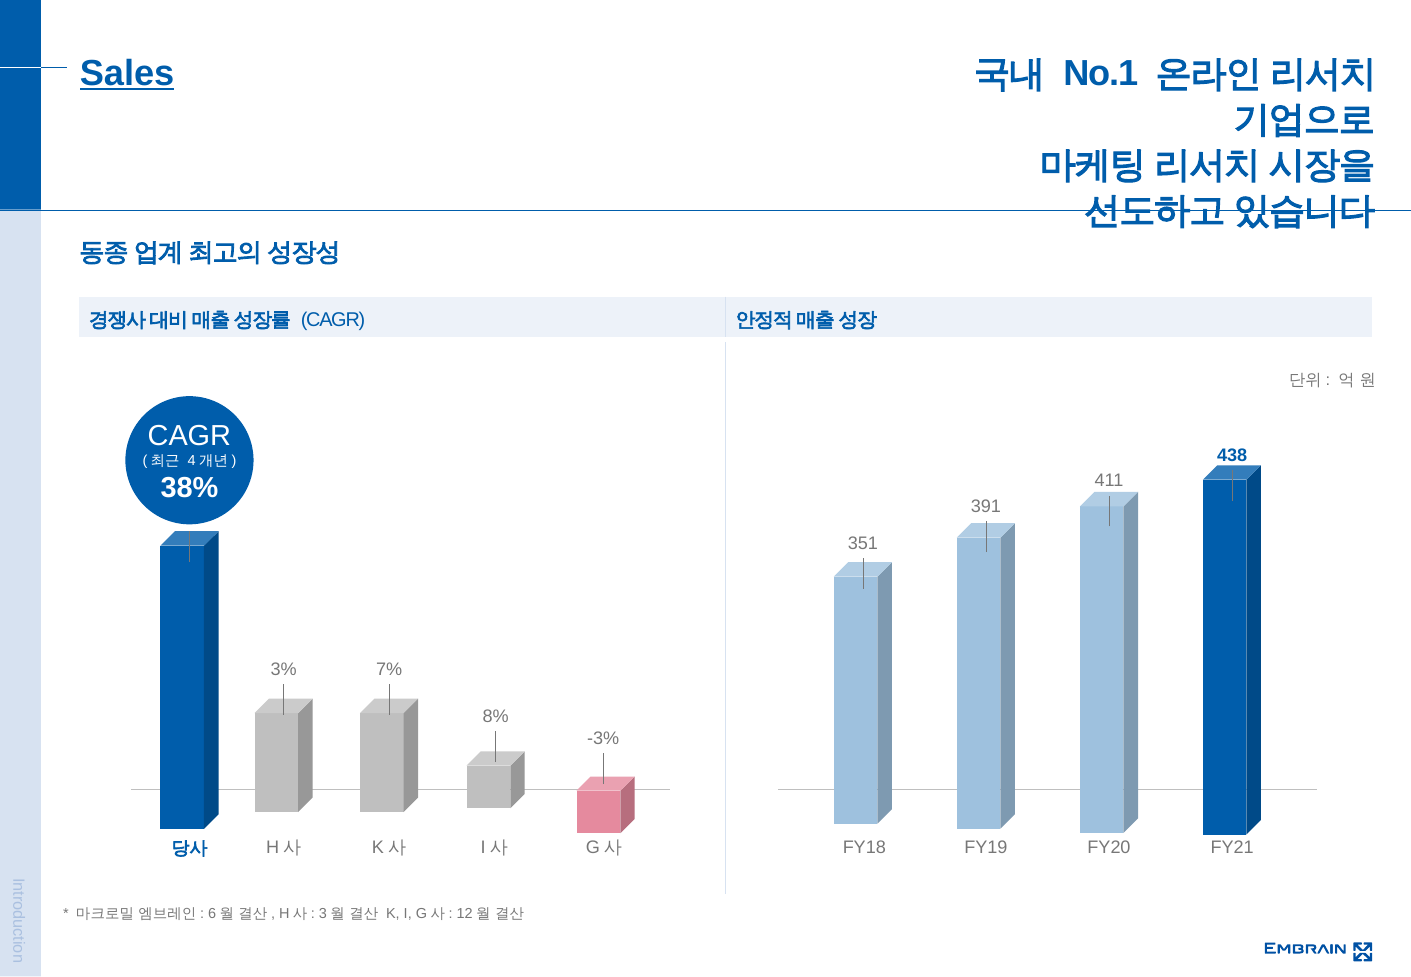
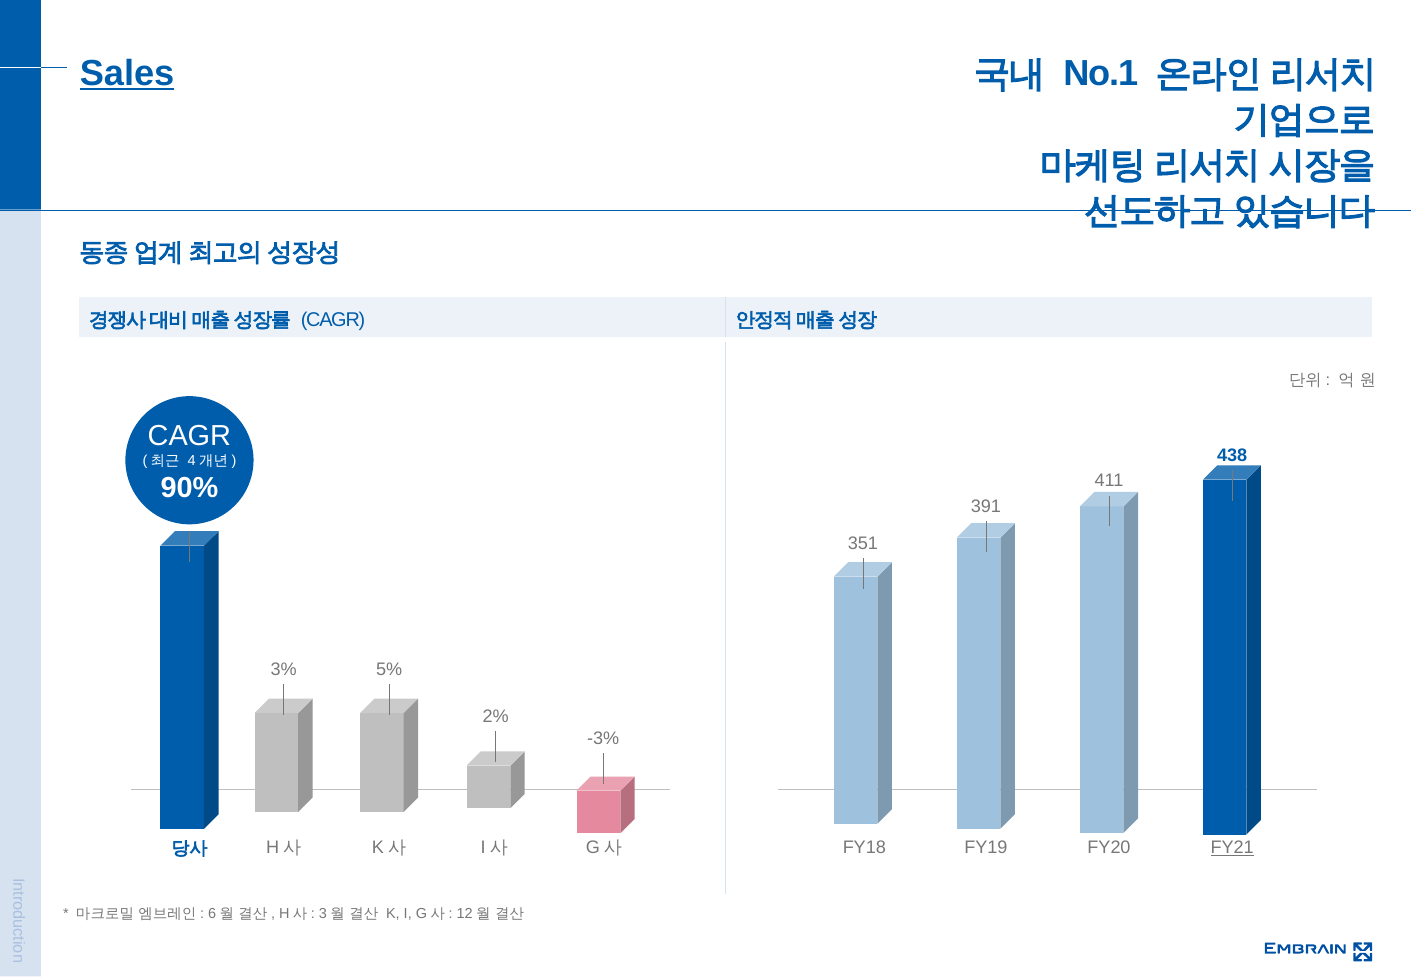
38%: 38% -> 90%
7%: 7% -> 5%
8%: 8% -> 2%
FY21 underline: none -> present
